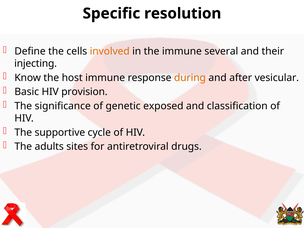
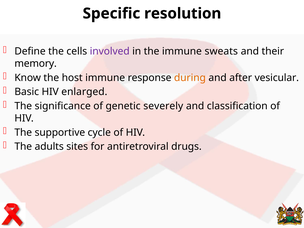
involved colour: orange -> purple
several: several -> sweats
injecting: injecting -> memory
provision: provision -> enlarged
exposed: exposed -> severely
